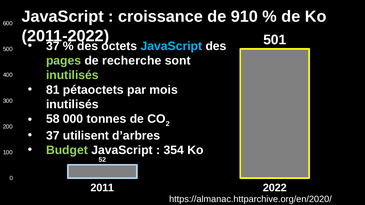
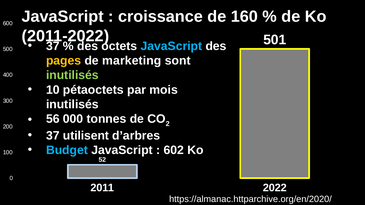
910: 910 -> 160
pages colour: light green -> yellow
recherche: recherche -> marketing
81: 81 -> 10
58: 58 -> 56
Budget colour: light green -> light blue
354: 354 -> 602
